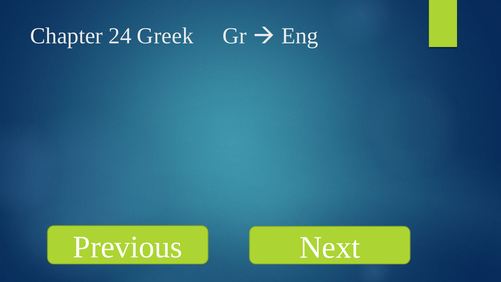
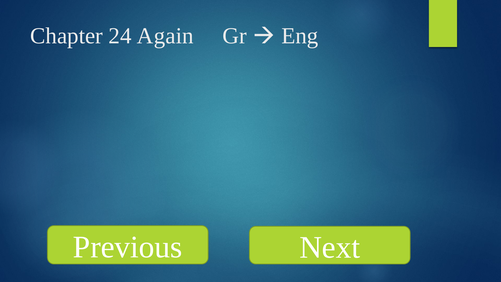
Greek: Greek -> Again
